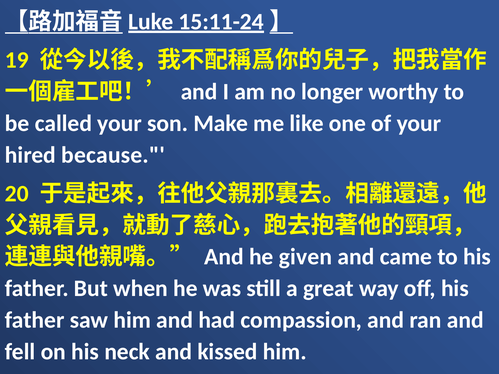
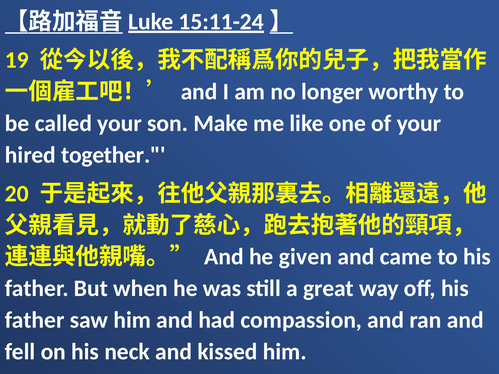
because: because -> together
